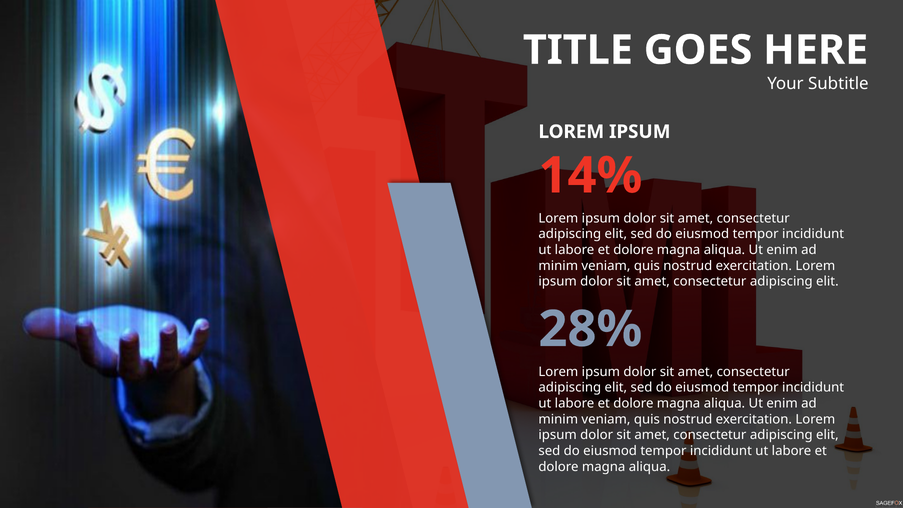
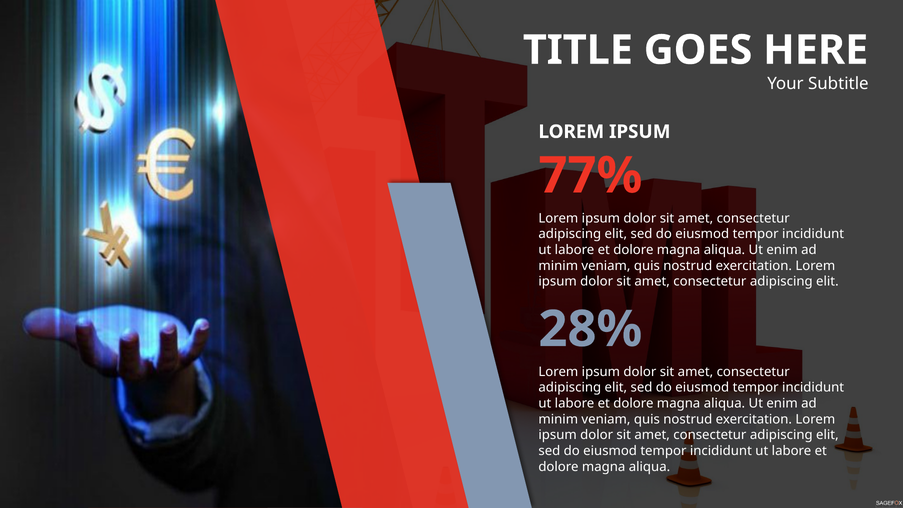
14%: 14% -> 77%
